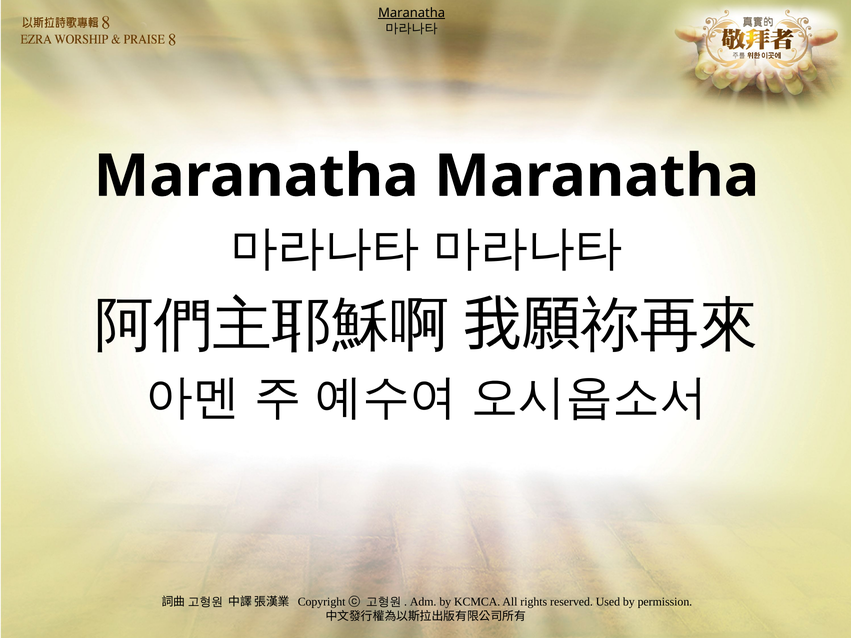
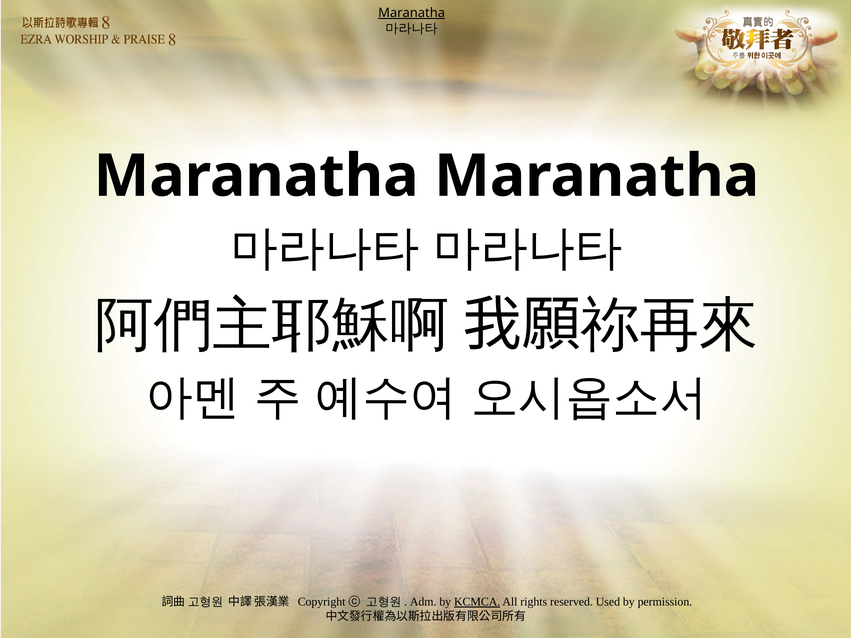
KCMCA underline: none -> present
